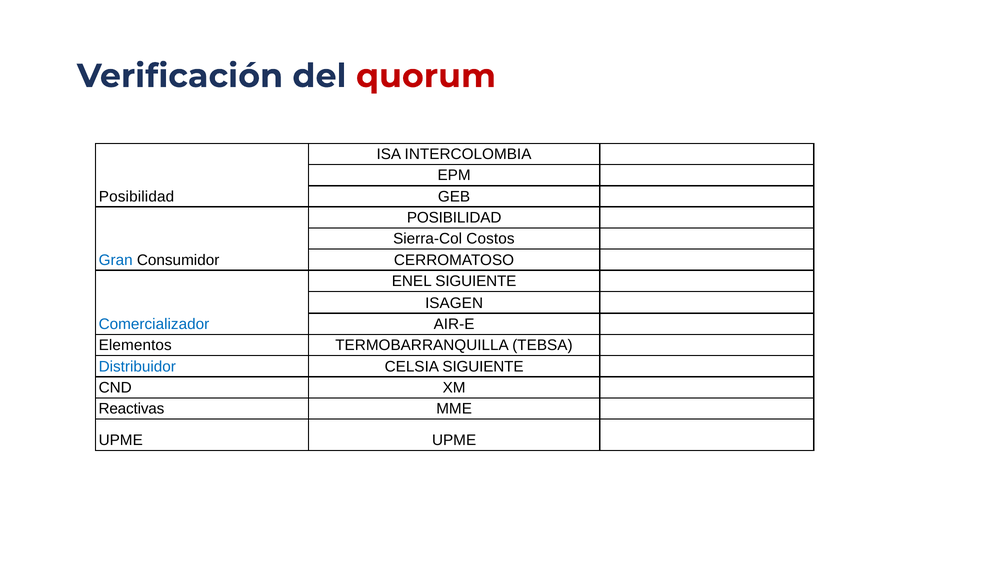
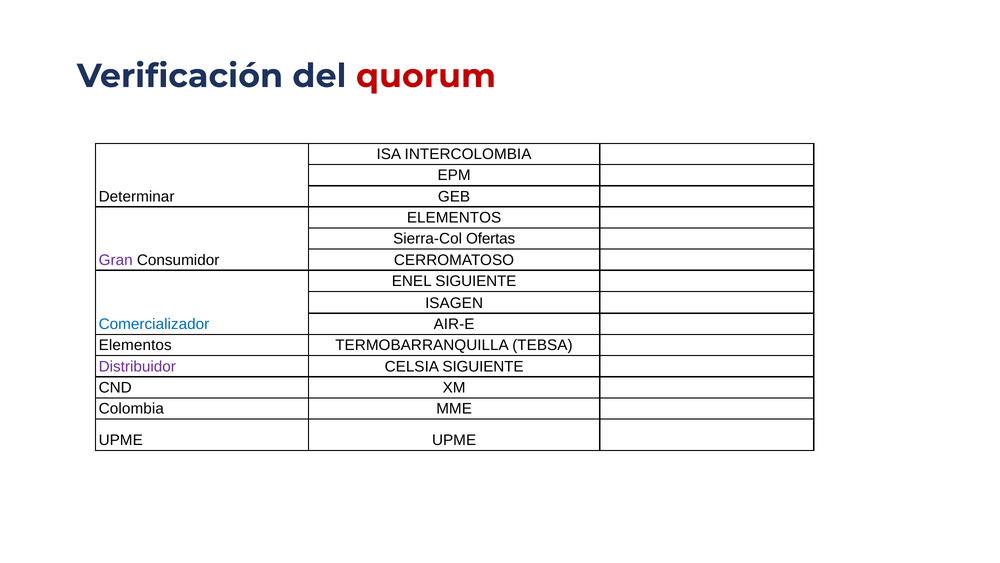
Posibilidad at (137, 196): Posibilidad -> Determinar
POSIBILIDAD at (454, 218): POSIBILIDAD -> ELEMENTOS
Costos: Costos -> Ofertas
Gran colour: blue -> purple
Distribuidor colour: blue -> purple
Reactivas: Reactivas -> Colombia
